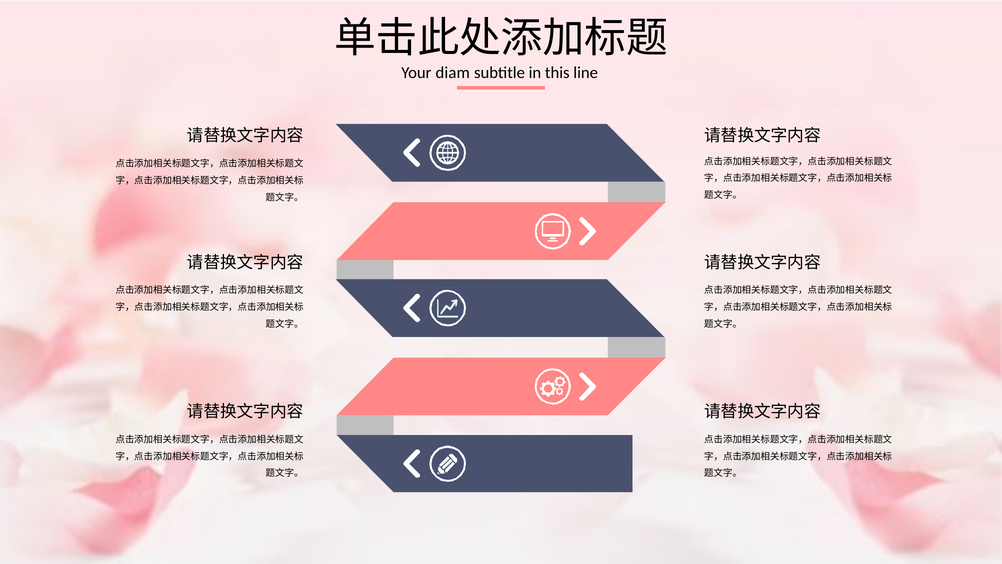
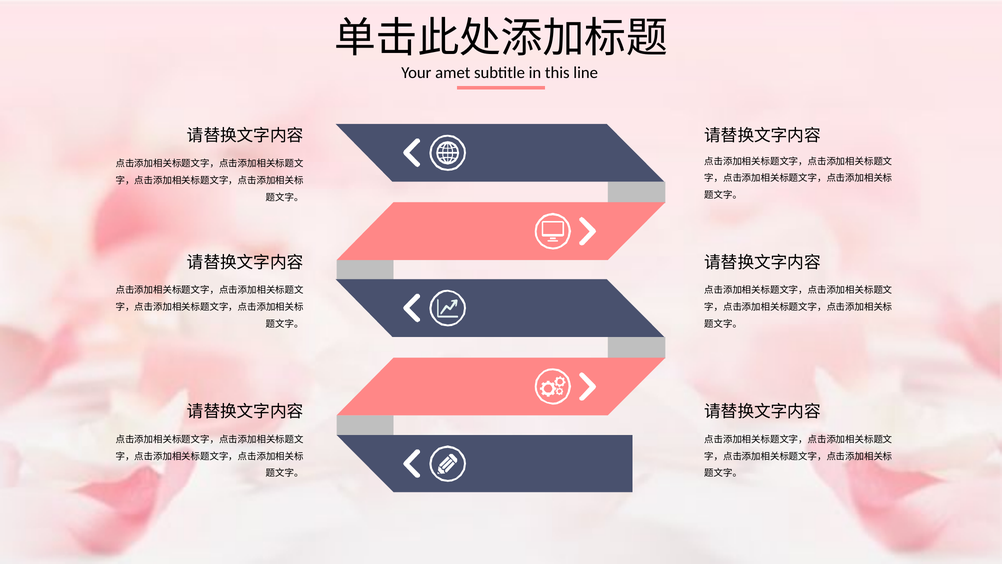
diam: diam -> amet
